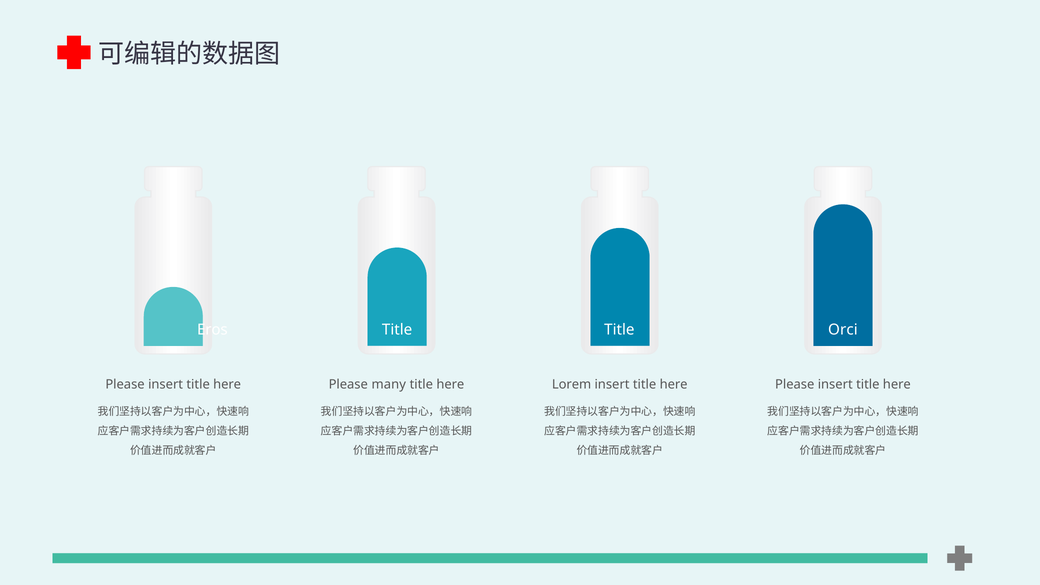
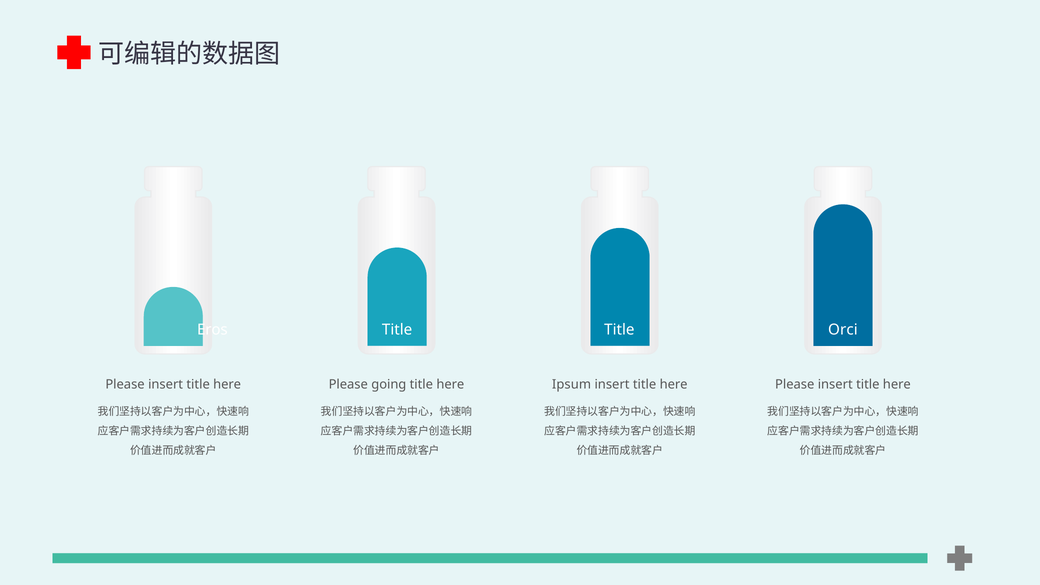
many: many -> going
Lorem: Lorem -> Ipsum
